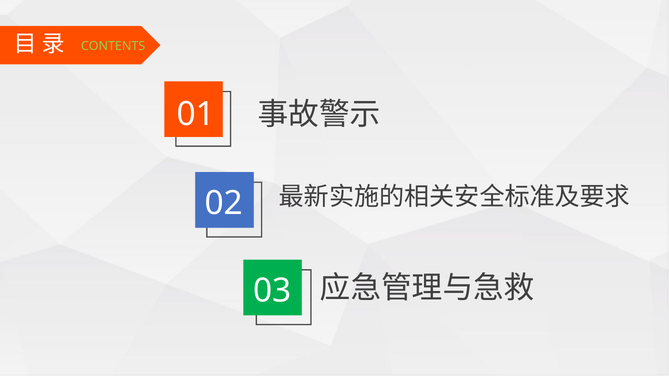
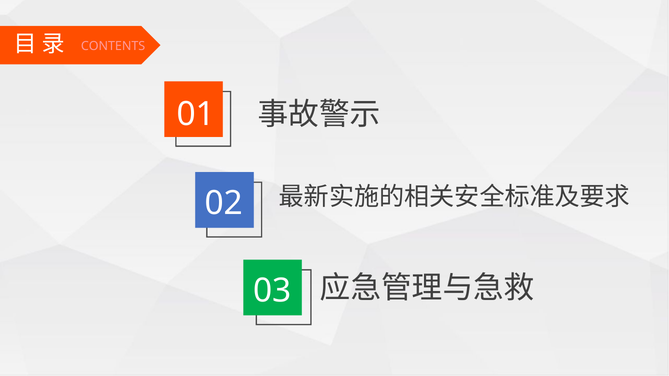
CONTENTS colour: light green -> pink
